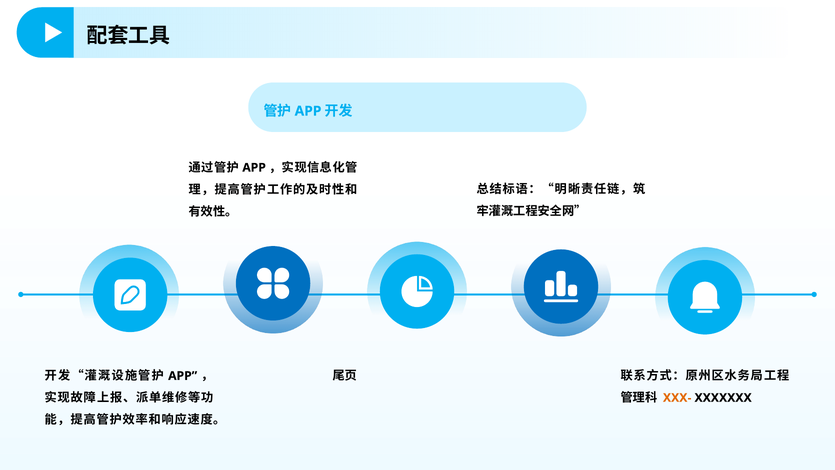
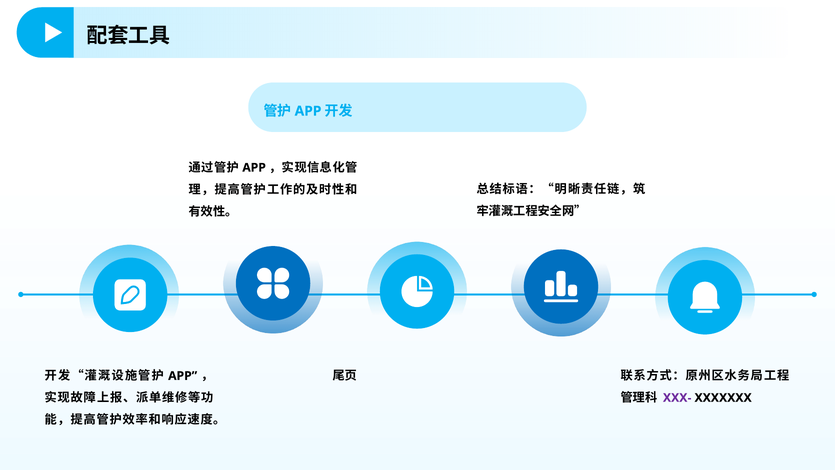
XXX- colour: orange -> purple
